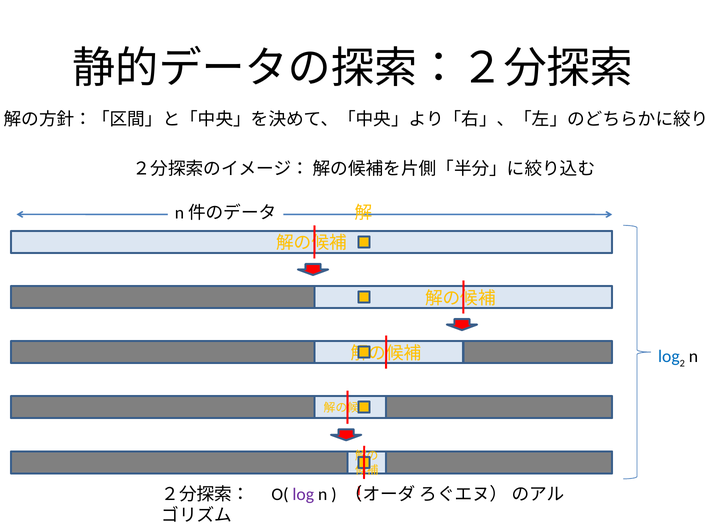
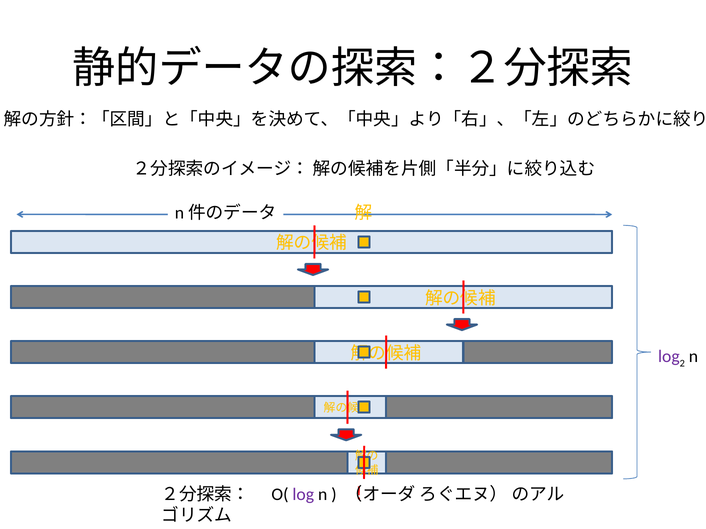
log at (669, 357) colour: blue -> purple
